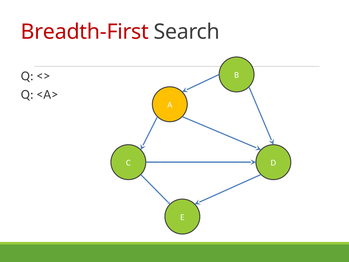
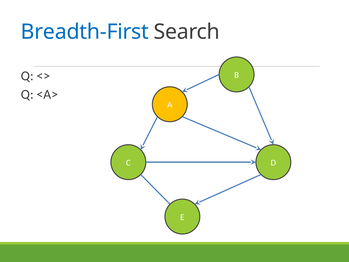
Breadth-First colour: red -> blue
